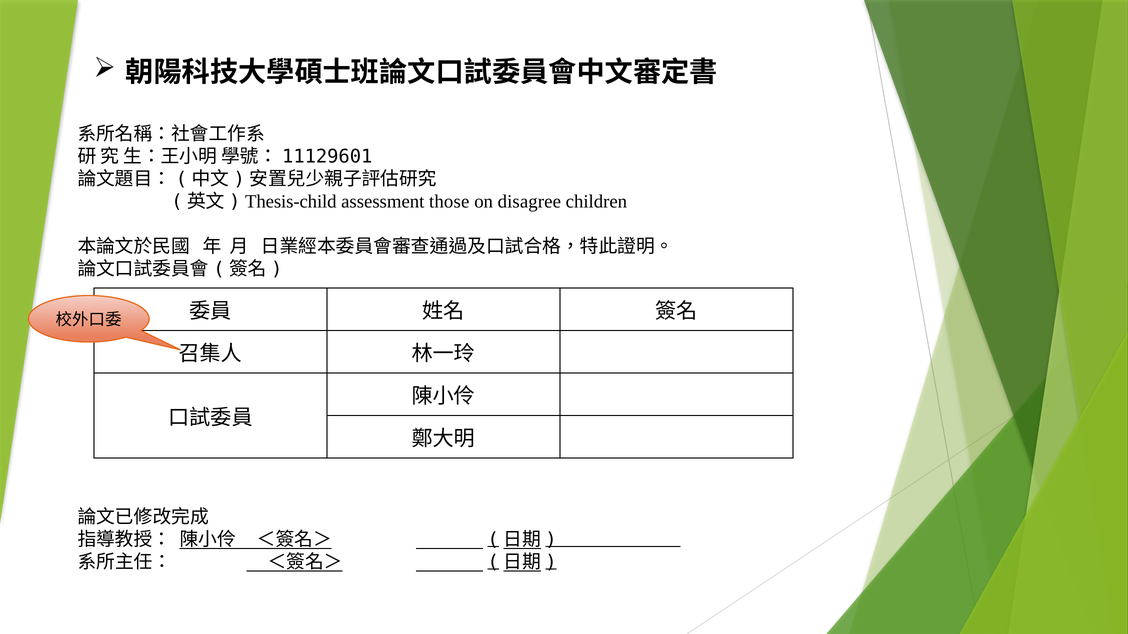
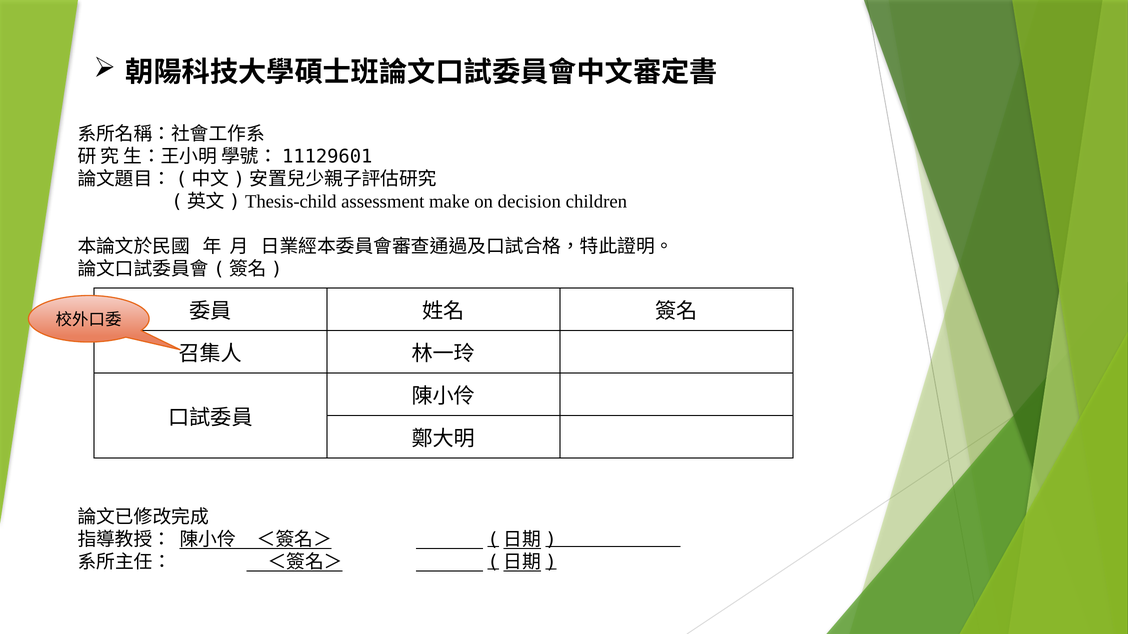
those: those -> make
disagree: disagree -> decision
